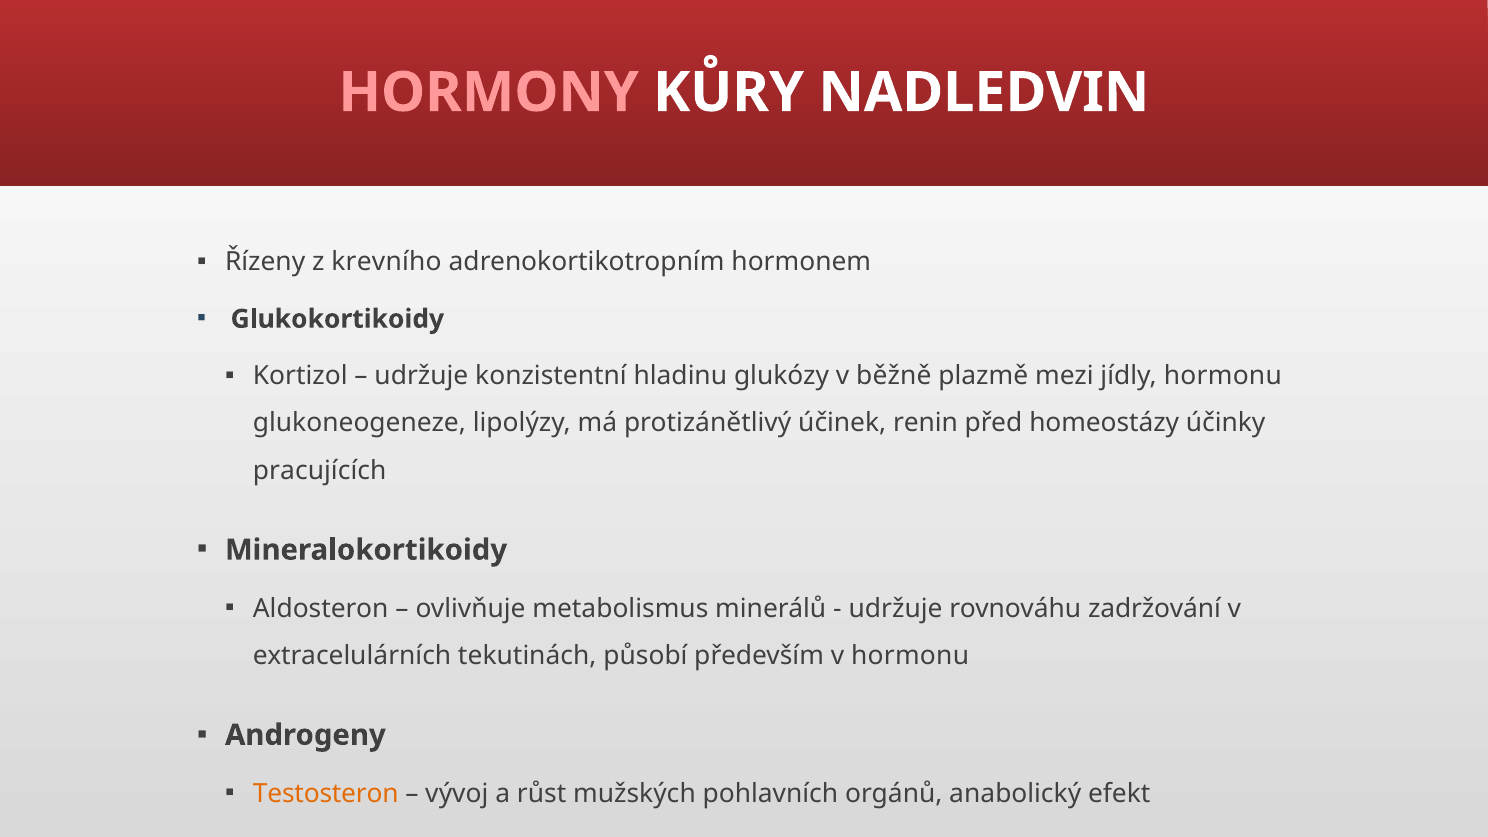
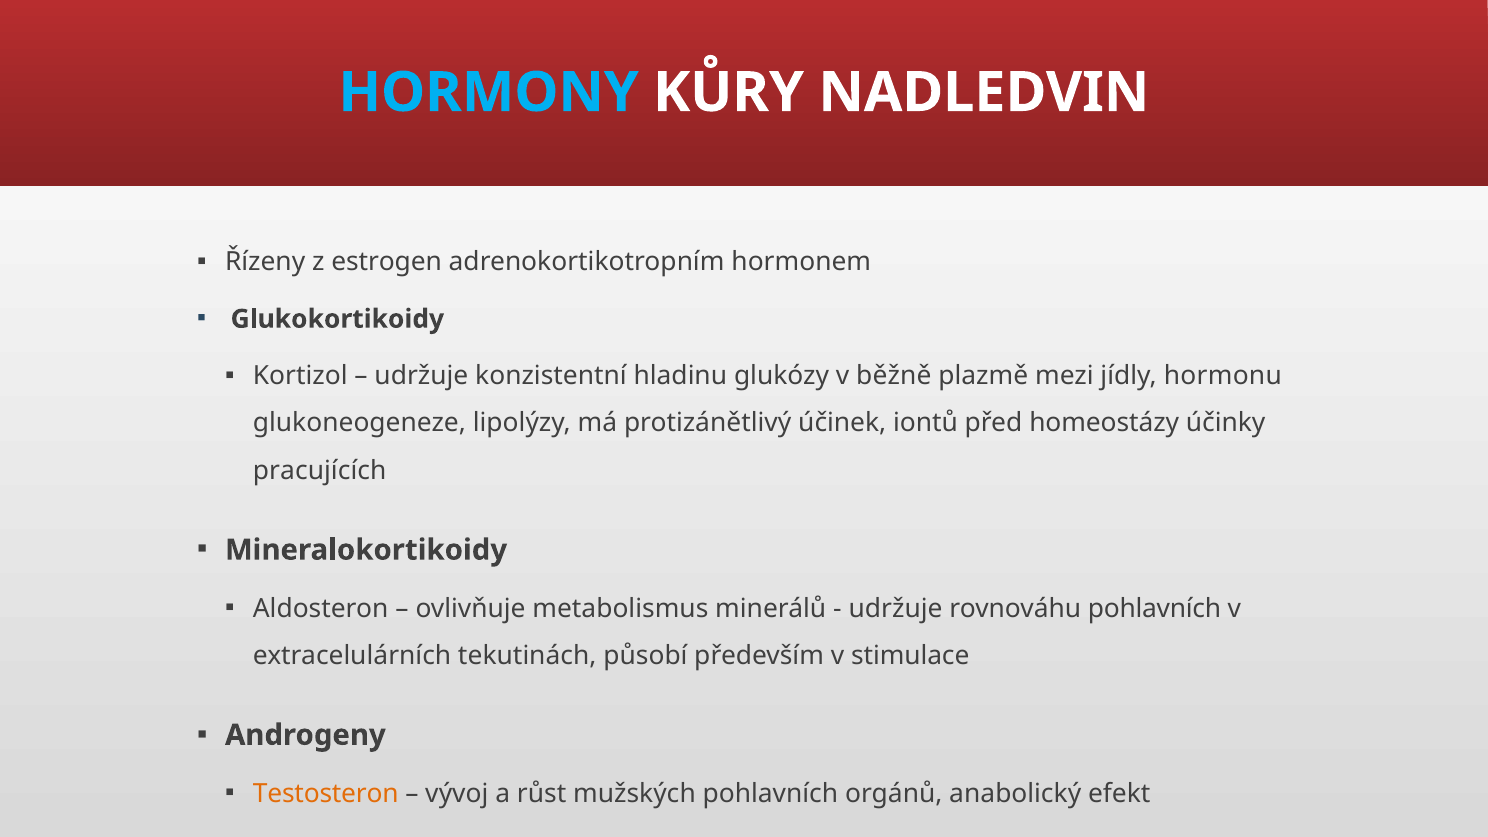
HORMONY colour: pink -> light blue
krevního: krevního -> estrogen
renin: renin -> iontů
rovnováhu zadržování: zadržování -> pohlavních
v hormonu: hormonu -> stimulace
